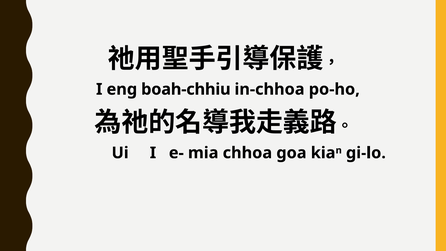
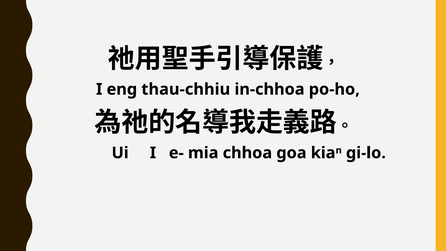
boah-chhiu: boah-chhiu -> thau-chhiu
